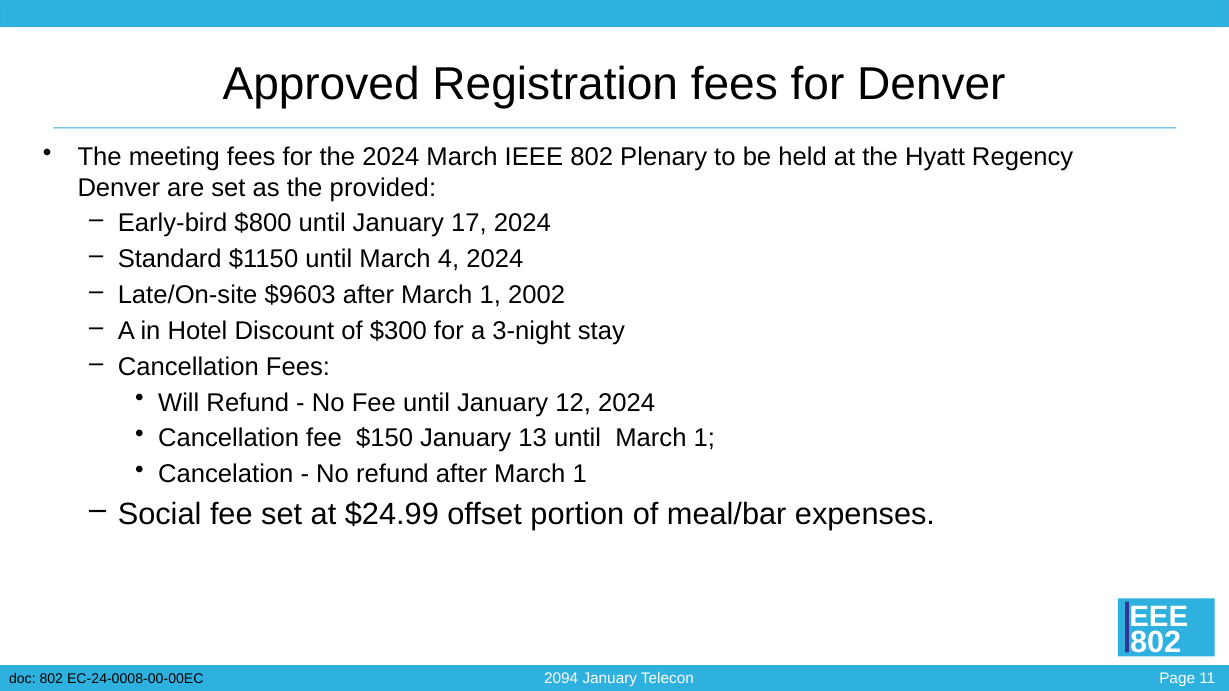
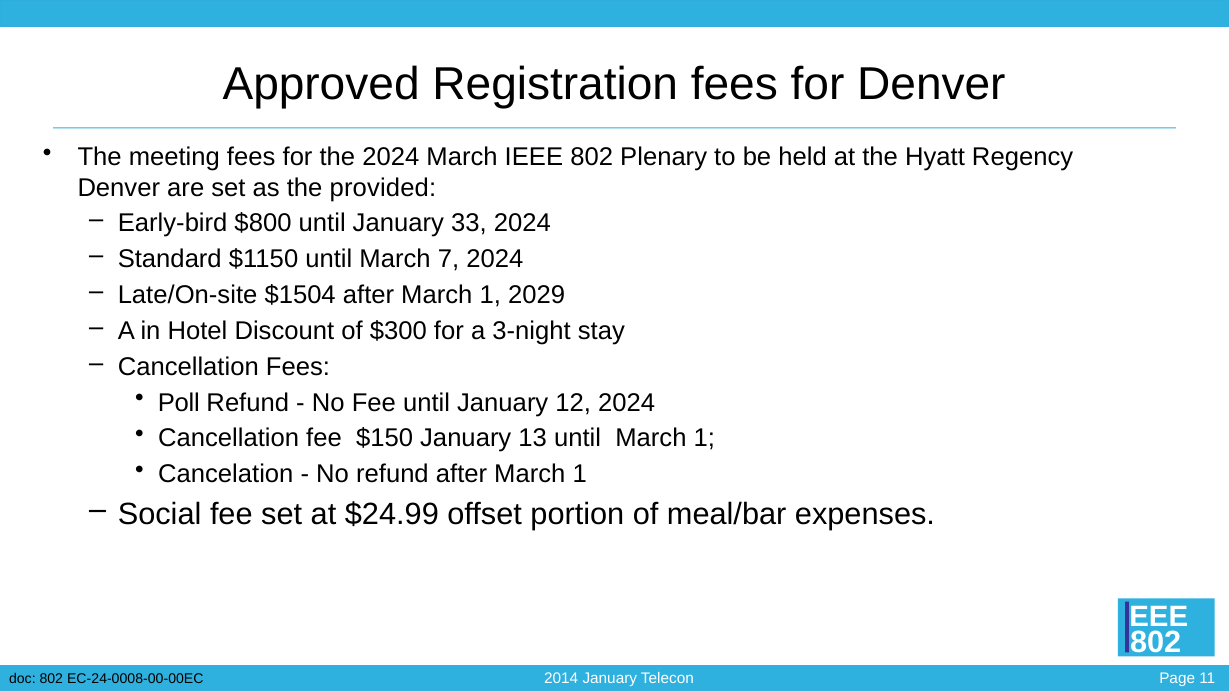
17: 17 -> 33
4: 4 -> 7
$9603: $9603 -> $1504
2002: 2002 -> 2029
Will: Will -> Poll
2094: 2094 -> 2014
